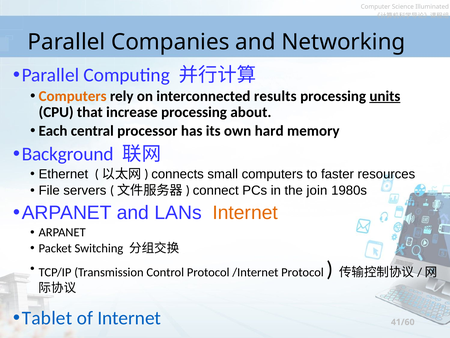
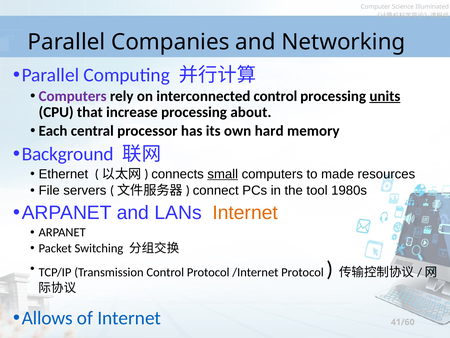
Computers at (73, 96) colour: orange -> purple
interconnected results: results -> control
small underline: none -> present
faster: faster -> made
join: join -> tool
Tablet: Tablet -> Allows
